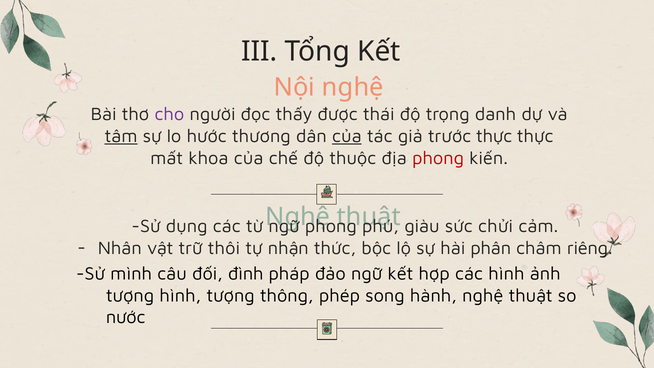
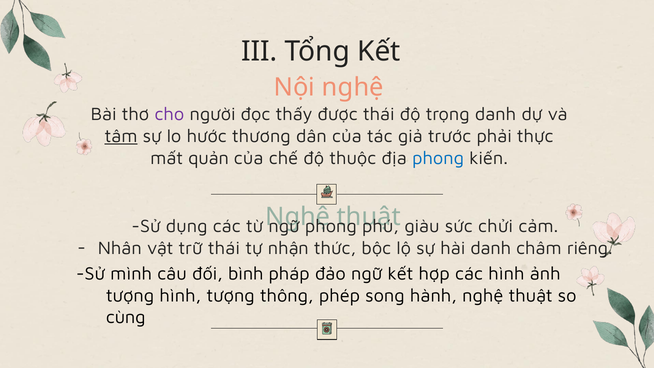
của at (347, 136) underline: present -> none
trước thực: thực -> phải
khoa: khoa -> quản
phong at (438, 158) colour: red -> blue
trữ thôi: thôi -> thái
hài phân: phân -> danh
đình: đình -> bình
nước: nước -> cùng
